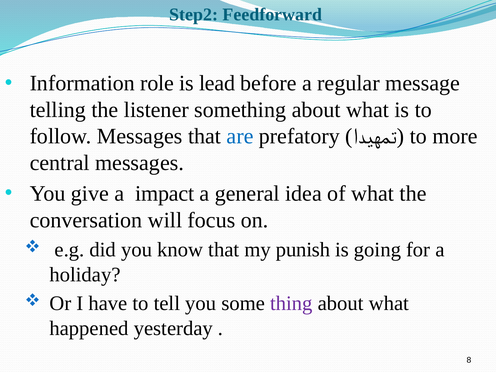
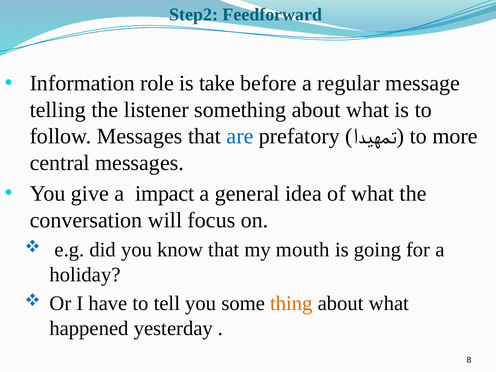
lead: lead -> take
punish: punish -> mouth
thing colour: purple -> orange
